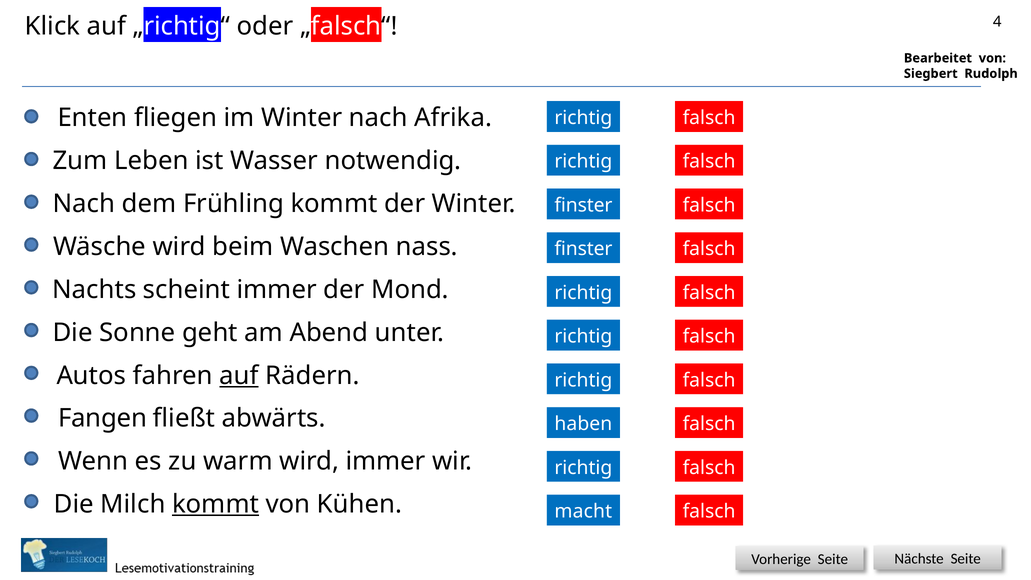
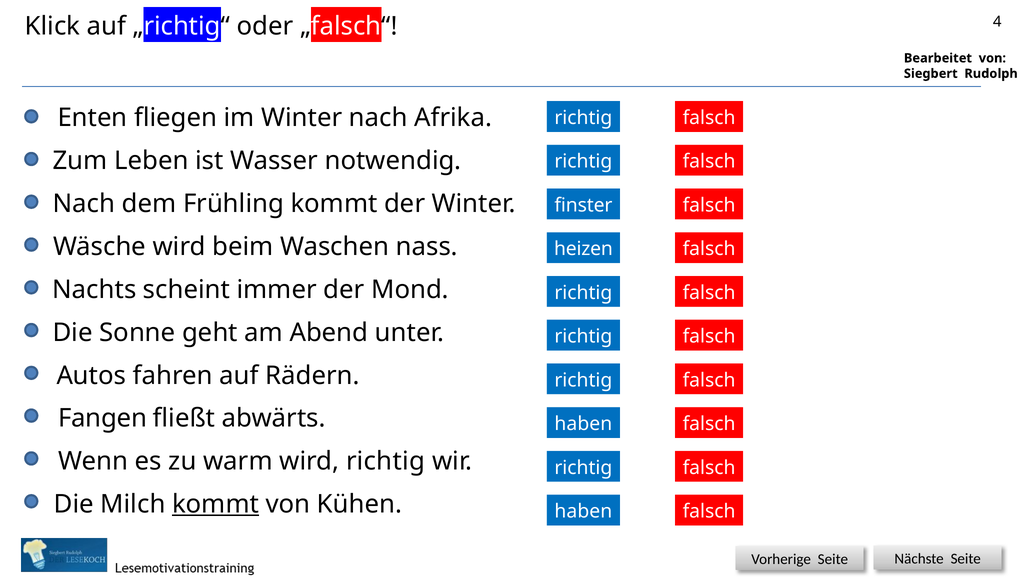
finster at (583, 249): finster -> heizen
auf at (239, 375) underline: present -> none
wird immer: immer -> richtig
macht at (583, 511): macht -> haben
